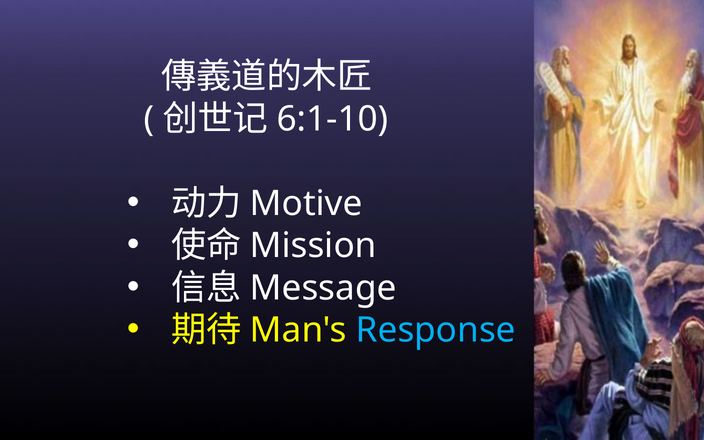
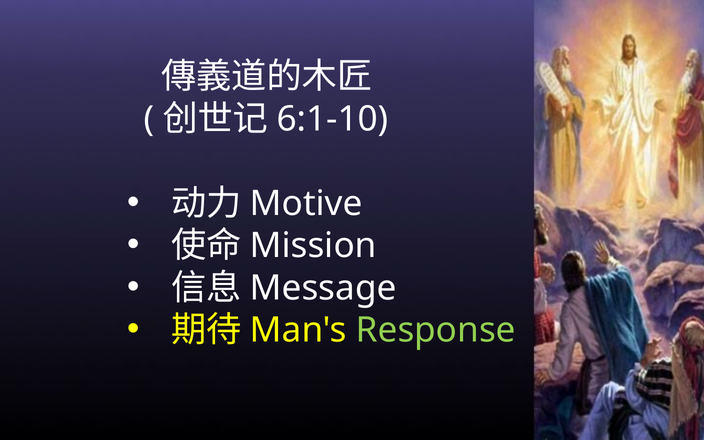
Response colour: light blue -> light green
